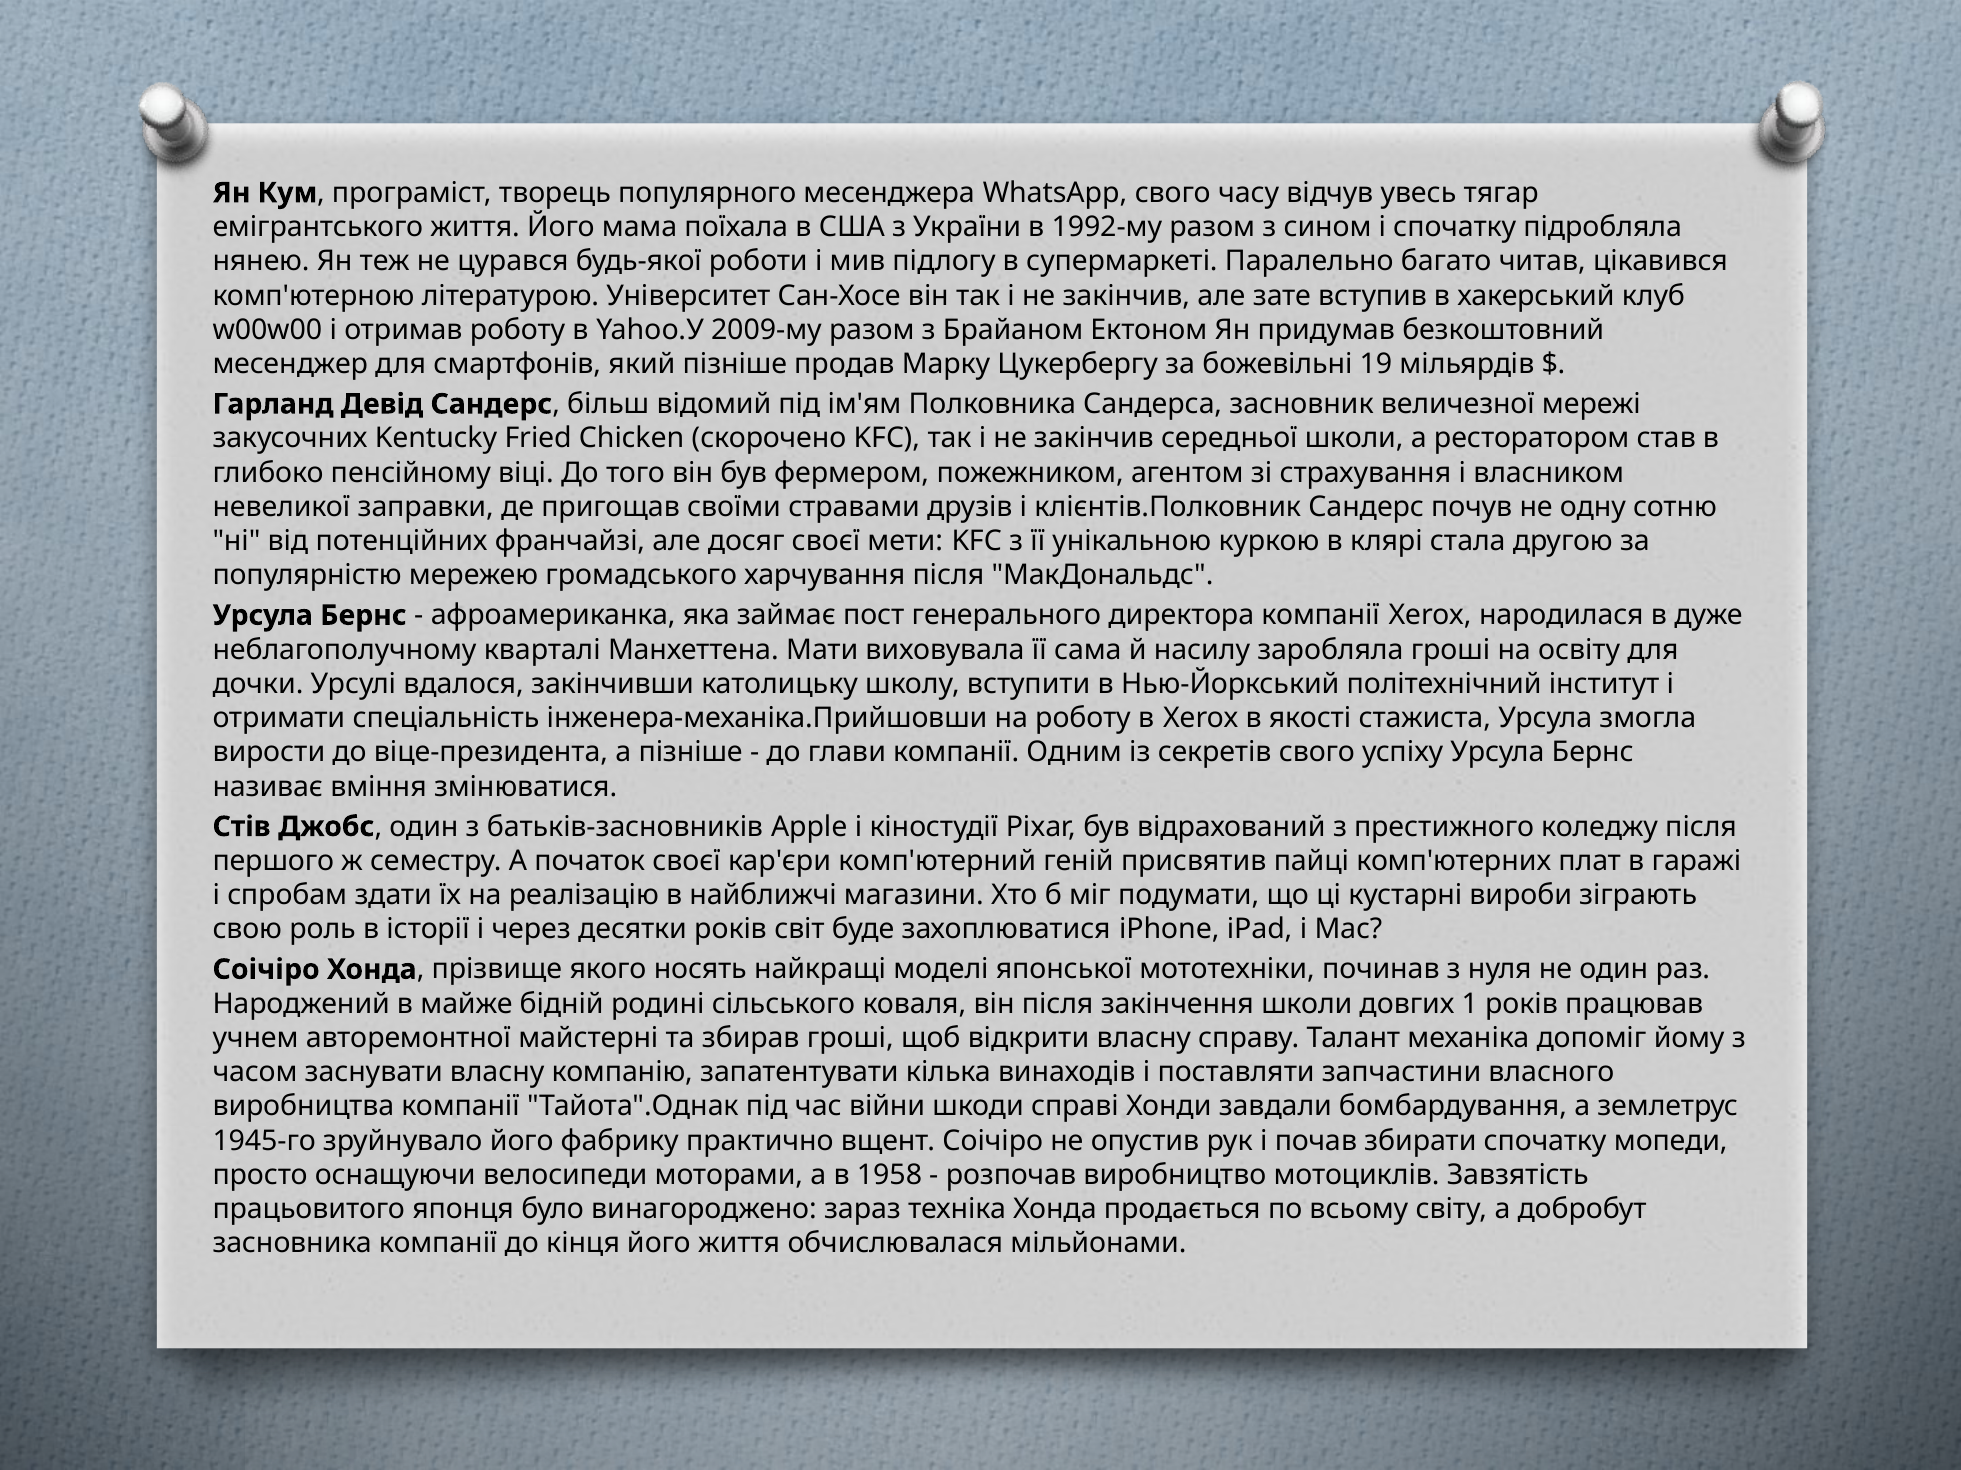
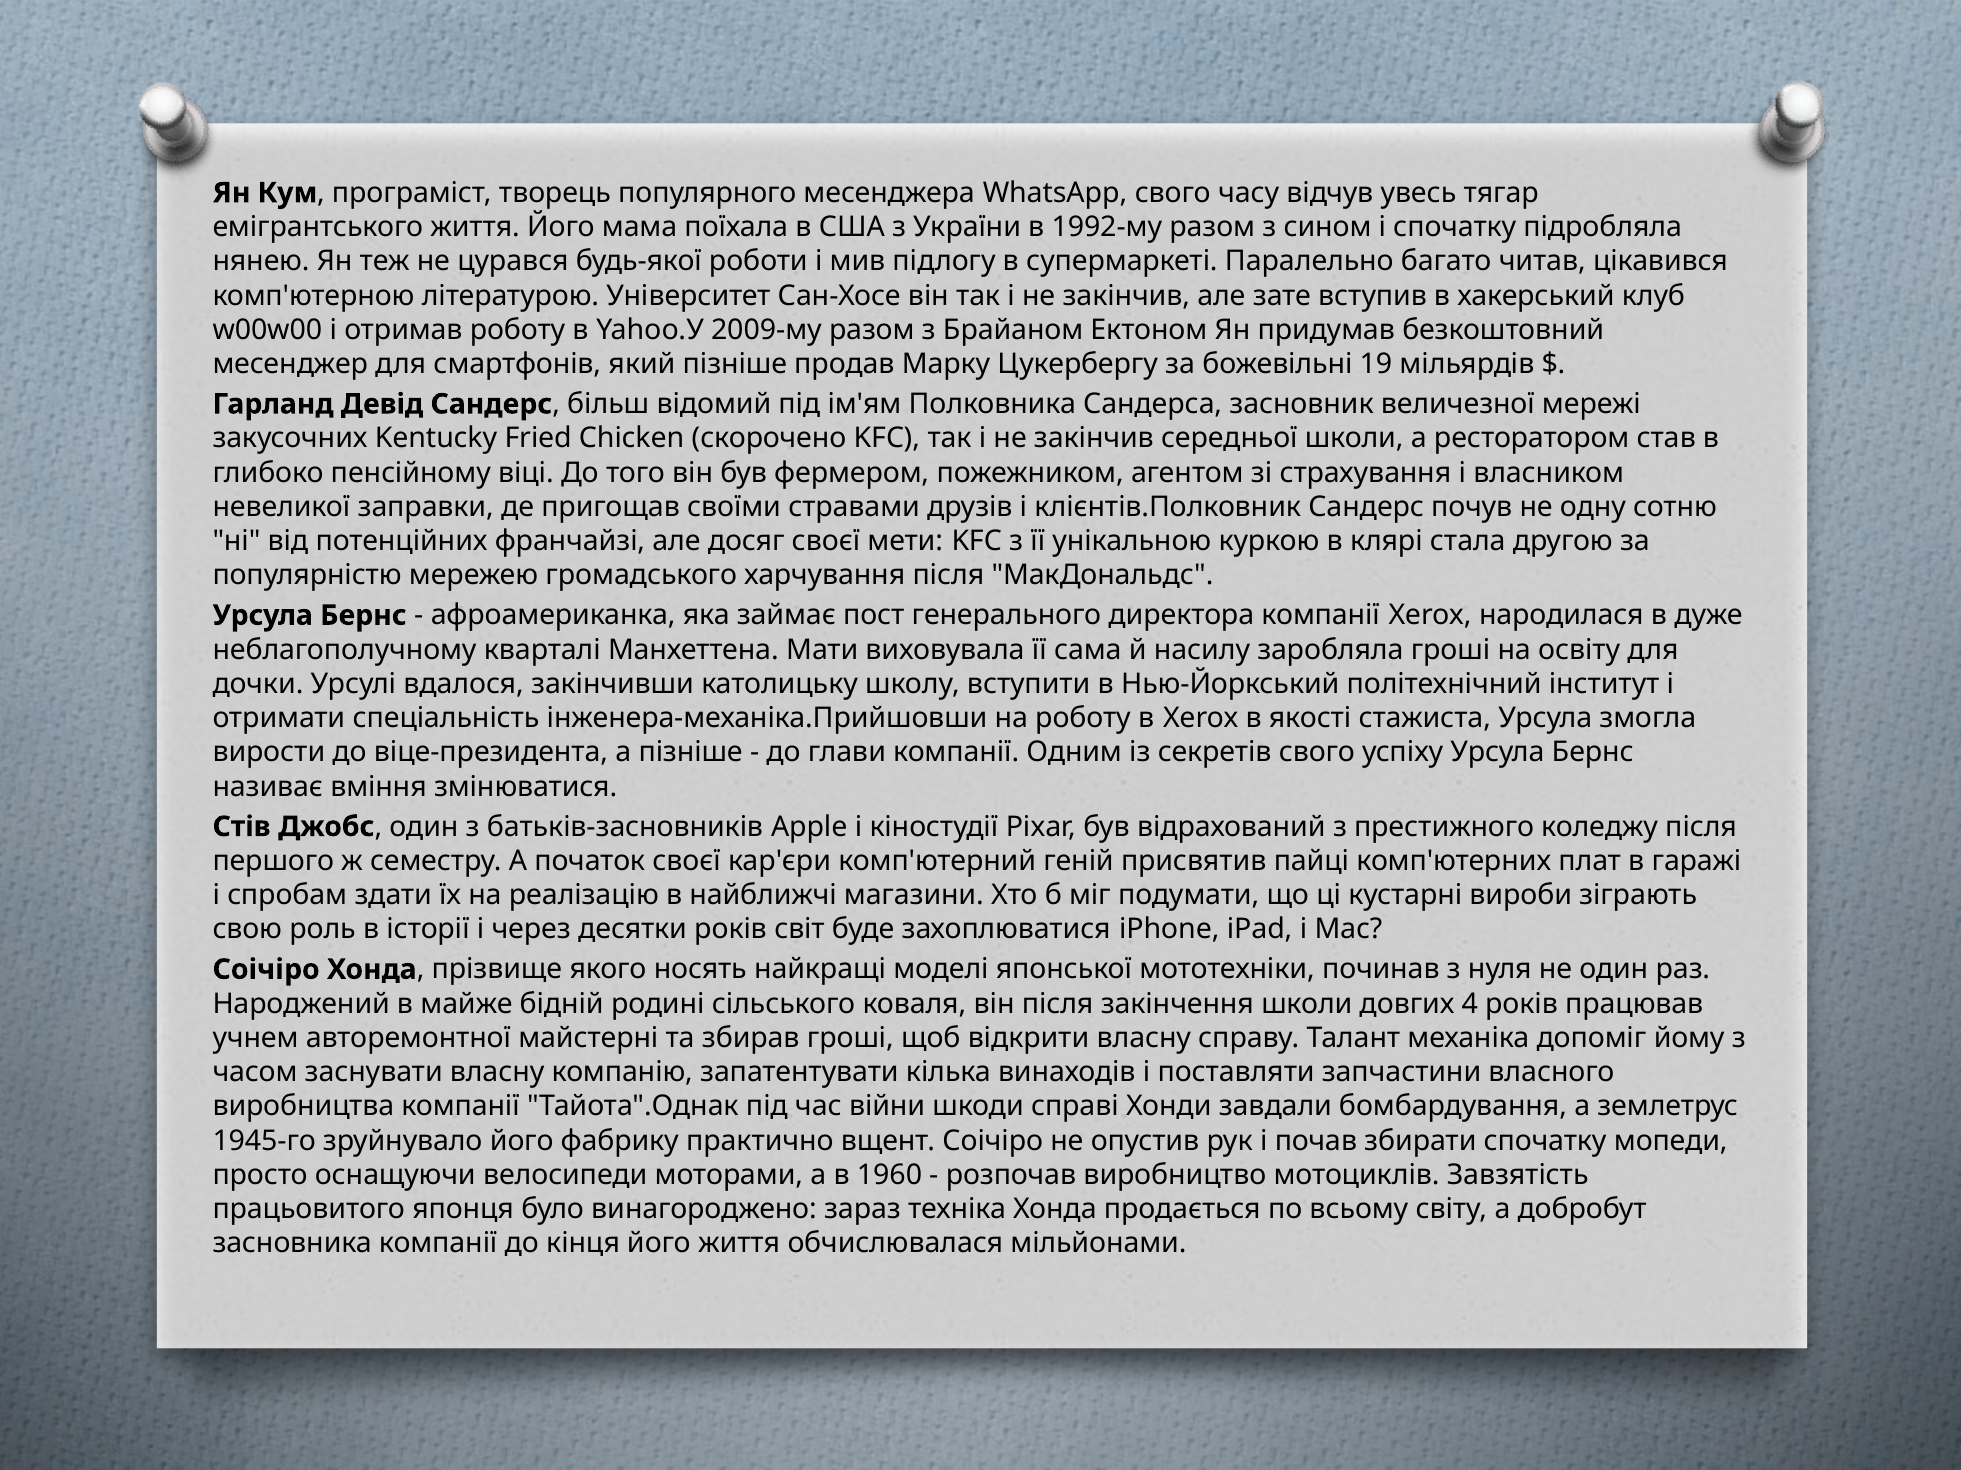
1: 1 -> 4
1958: 1958 -> 1960
